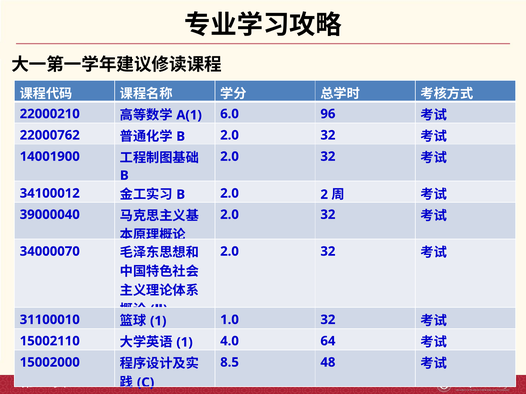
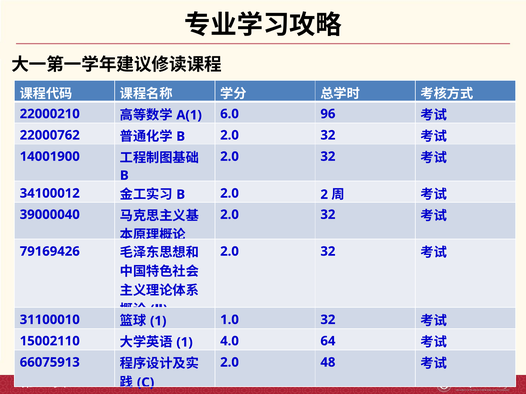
34000070: 34000070 -> 79169426
15002000: 15002000 -> 66075913
8.5 at (230, 363): 8.5 -> 2.0
